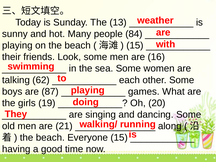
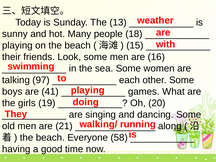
84: 84 -> 18
62: 62 -> 97
87: 87 -> 41
Everyone 15: 15 -> 58
